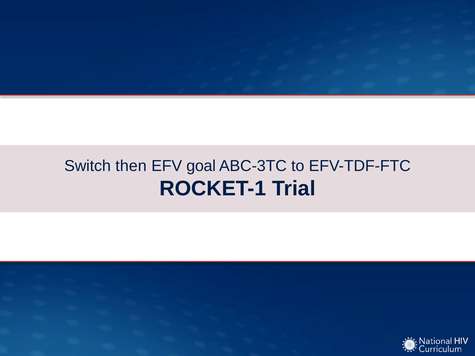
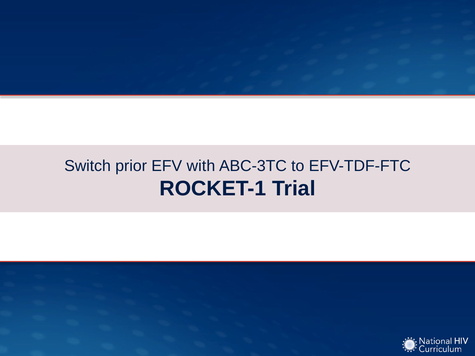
then: then -> prior
goal: goal -> with
